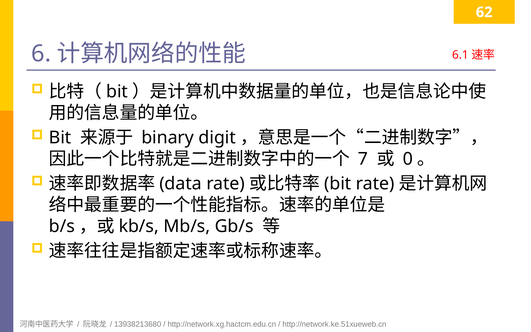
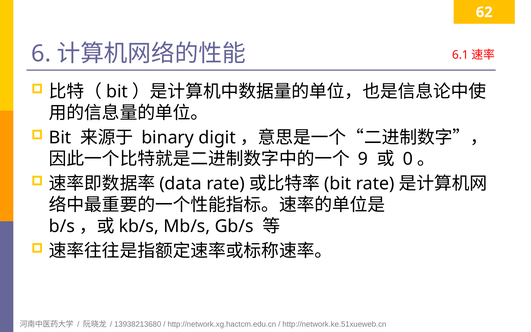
7: 7 -> 9
